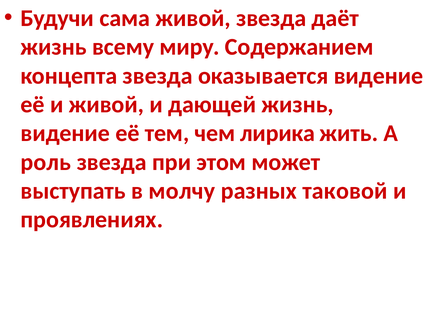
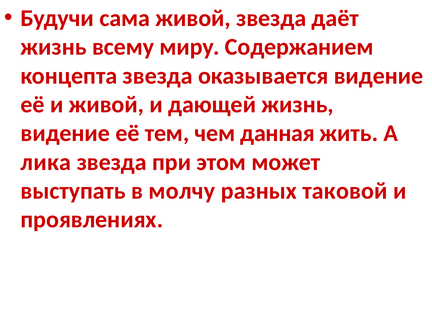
лирика: лирика -> данная
роль: роль -> лика
